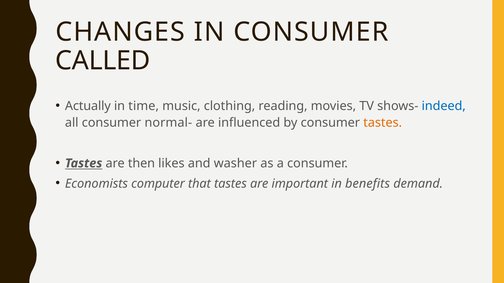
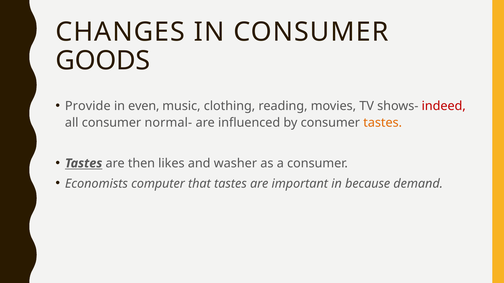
CALLED: CALLED -> GOODS
Actually: Actually -> Provide
time: time -> even
indeed colour: blue -> red
benefits: benefits -> because
